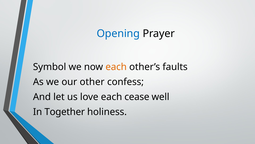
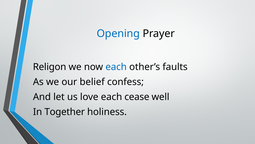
Symbol: Symbol -> Religon
each at (116, 67) colour: orange -> blue
other: other -> belief
